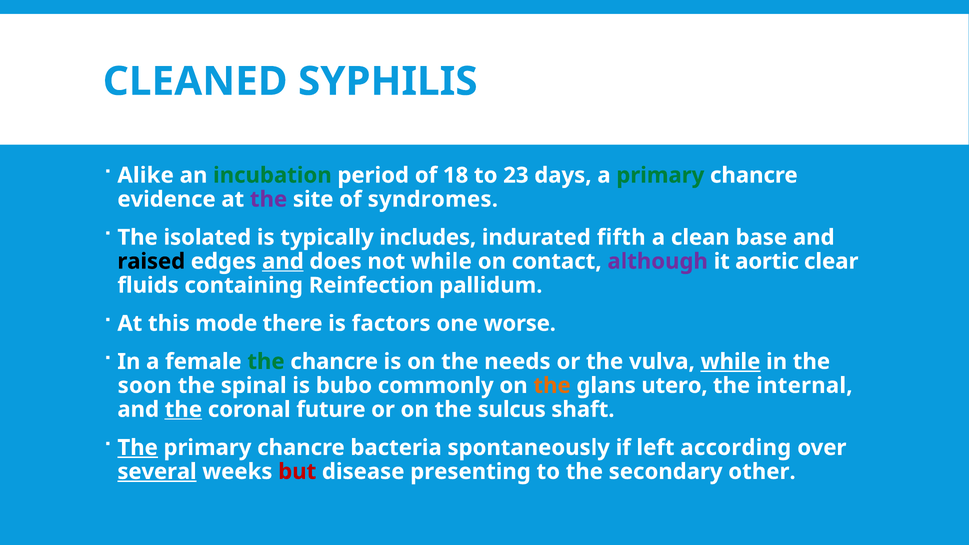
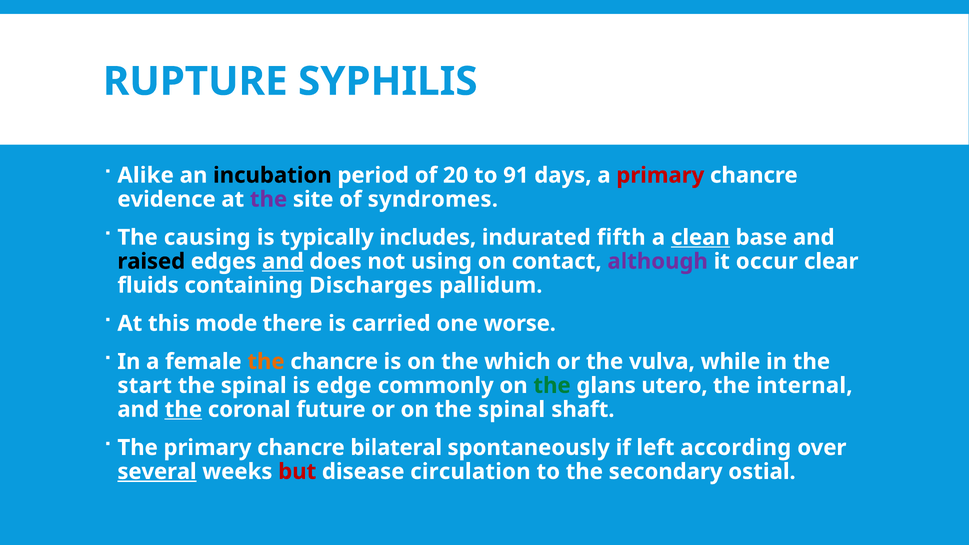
CLEANED: CLEANED -> RUPTURE
incubation colour: green -> black
18: 18 -> 20
23: 23 -> 91
primary at (660, 175) colour: green -> red
isolated: isolated -> causing
clean underline: none -> present
not while: while -> using
aortic: aortic -> occur
Reinfection: Reinfection -> Discharges
factors: factors -> carried
the at (266, 362) colour: green -> orange
needs: needs -> which
while at (731, 362) underline: present -> none
soon: soon -> start
bubo: bubo -> edge
the at (552, 386) colour: orange -> green
on the sulcus: sulcus -> spinal
The at (138, 448) underline: present -> none
bacteria: bacteria -> bilateral
presenting: presenting -> circulation
other: other -> ostial
